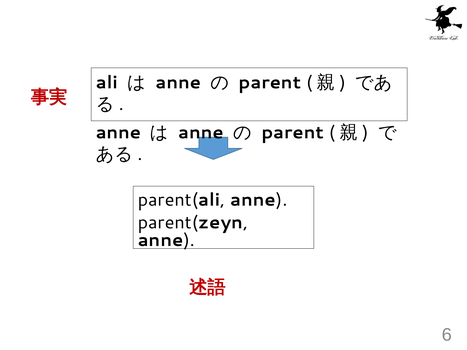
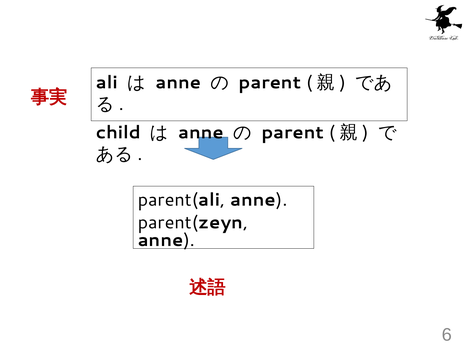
anne at (118, 133): anne -> child
